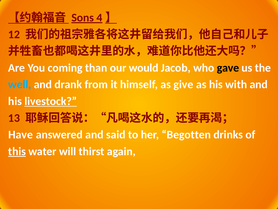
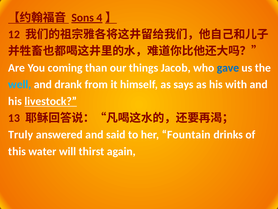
would: would -> things
gave colour: black -> blue
give: give -> says
Have: Have -> Truly
Begotten: Begotten -> Fountain
this underline: present -> none
